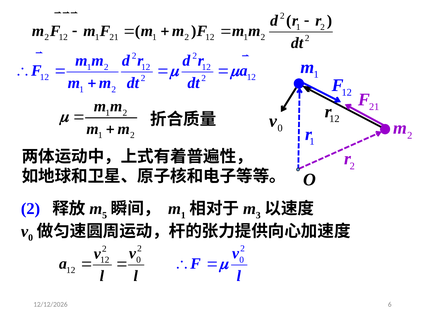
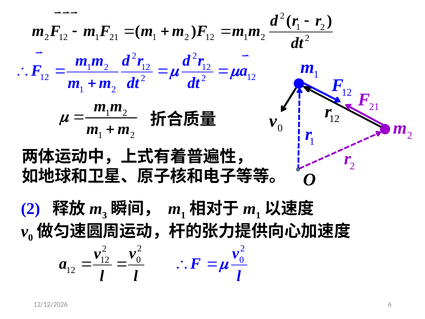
5: 5 -> 3
3 at (258, 215): 3 -> 1
